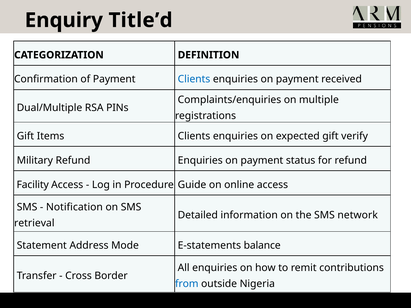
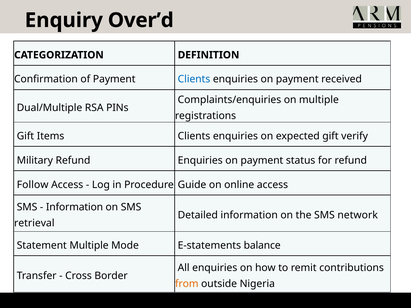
Title’d: Title’d -> Over’d
Facility: Facility -> Follow
Notification at (74, 207): Notification -> Information
Statement Address: Address -> Multiple
from colour: blue -> orange
